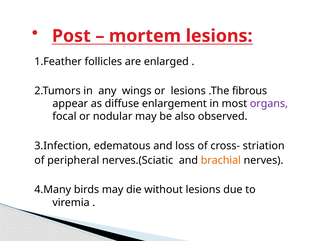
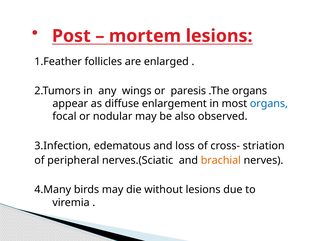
or lesions: lesions -> paresis
.The fibrous: fibrous -> organs
organs at (269, 103) colour: purple -> blue
